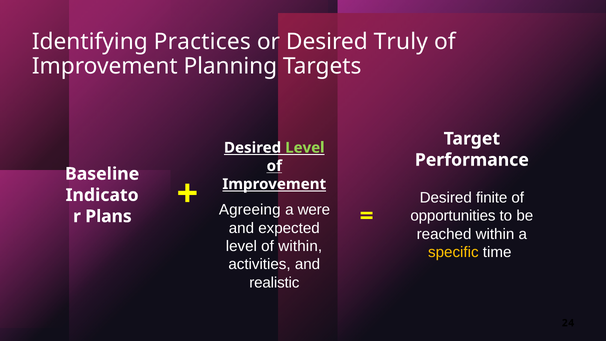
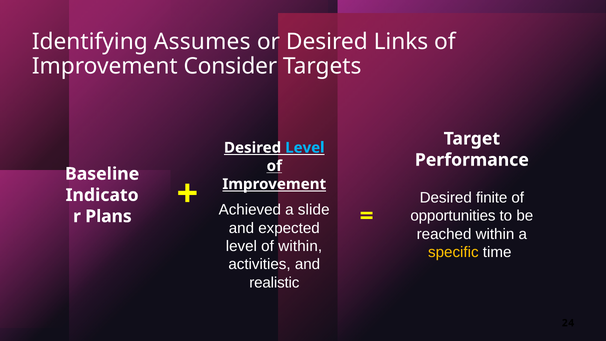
Practices: Practices -> Assumes
Truly: Truly -> Links
Planning: Planning -> Consider
Level at (305, 148) colour: light green -> light blue
Agreeing: Agreeing -> Achieved
were: were -> slide
